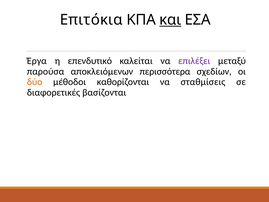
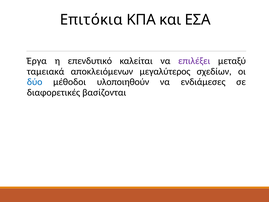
και underline: present -> none
παρούσα: παρούσα -> ταμειακά
περισσότερα: περισσότερα -> μεγαλύτερος
δύο colour: orange -> blue
καθορίζονται: καθορίζονται -> υλοποιηθούν
σταθμίσεις: σταθμίσεις -> ενδιάμεσες
